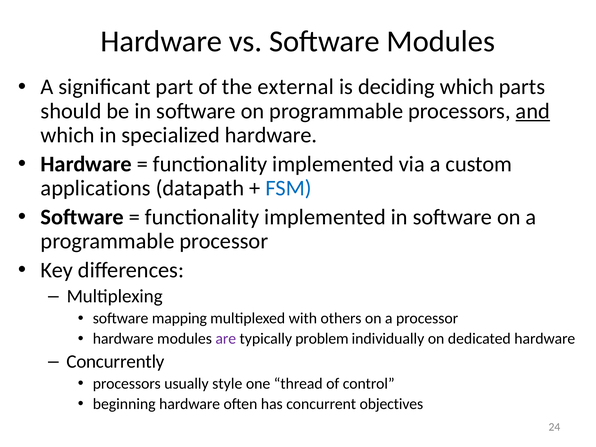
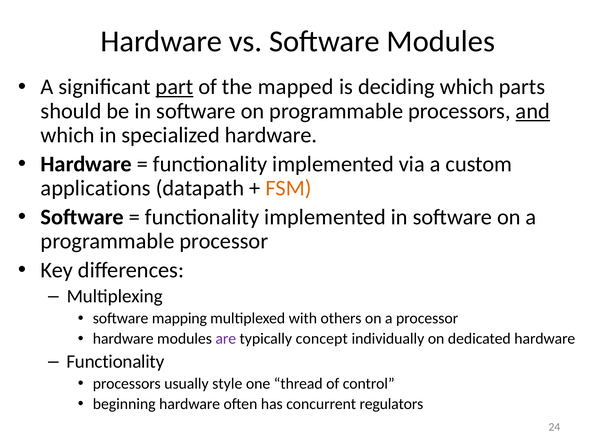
part underline: none -> present
external: external -> mapped
FSM colour: blue -> orange
problem: problem -> concept
Concurrently at (115, 361): Concurrently -> Functionality
objectives: objectives -> regulators
